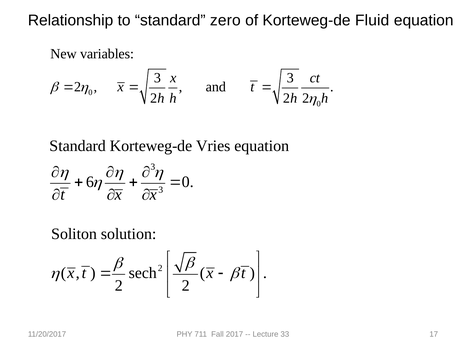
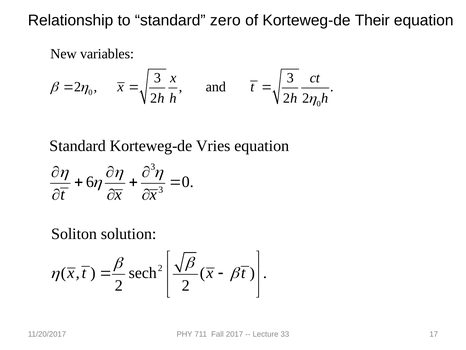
Fluid: Fluid -> Their
